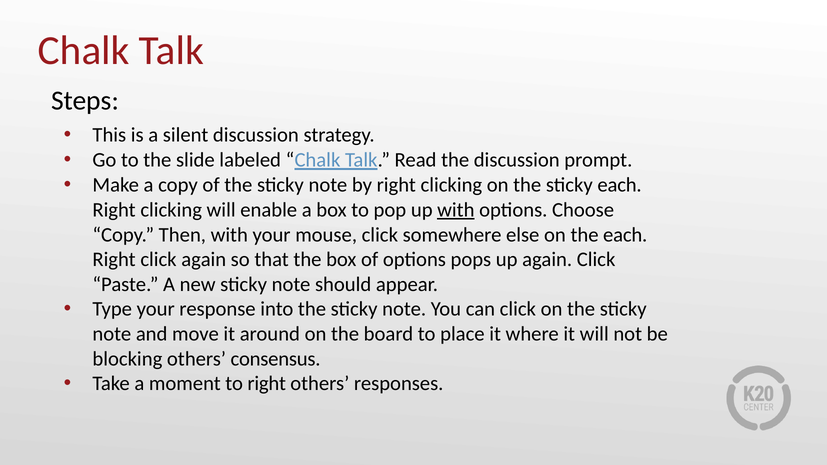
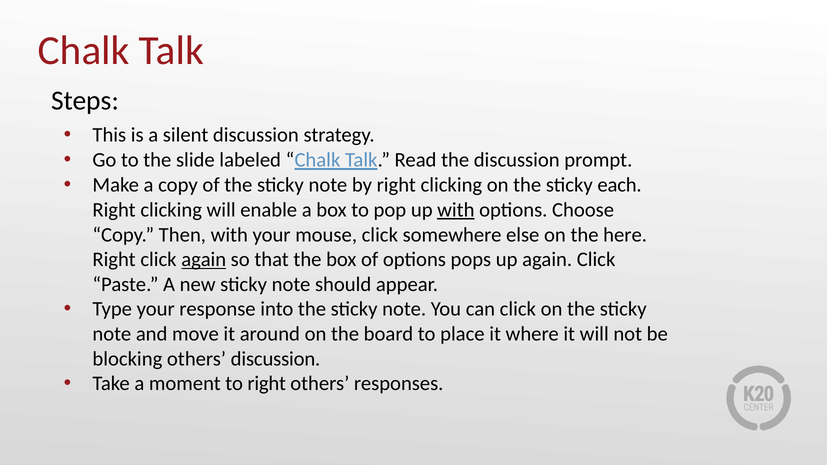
the each: each -> here
again at (204, 260) underline: none -> present
others consensus: consensus -> discussion
